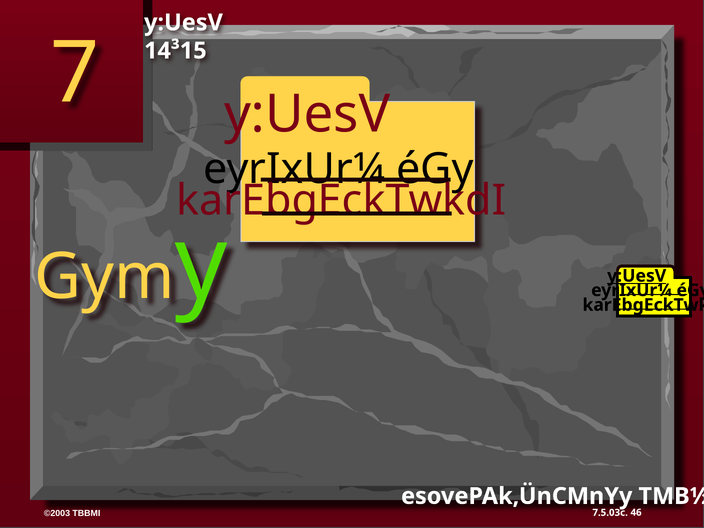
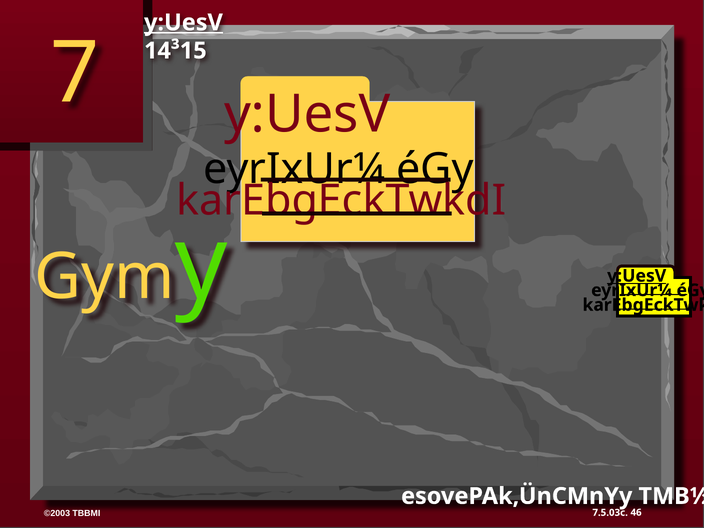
y:UesV at (183, 23) underline: none -> present
